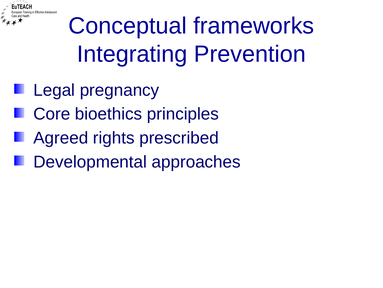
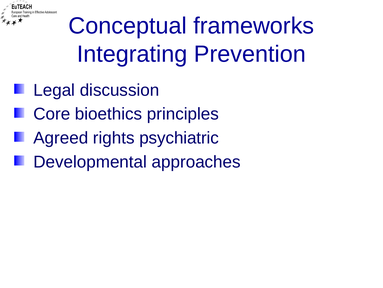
pregnancy: pregnancy -> discussion
prescribed: prescribed -> psychiatric
